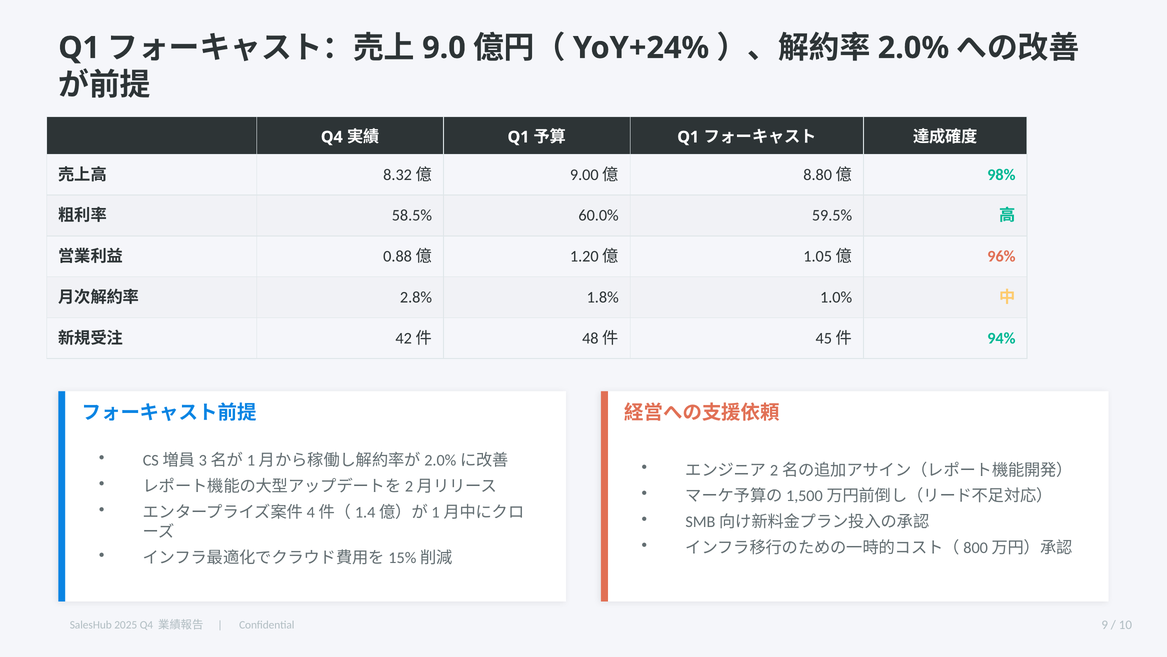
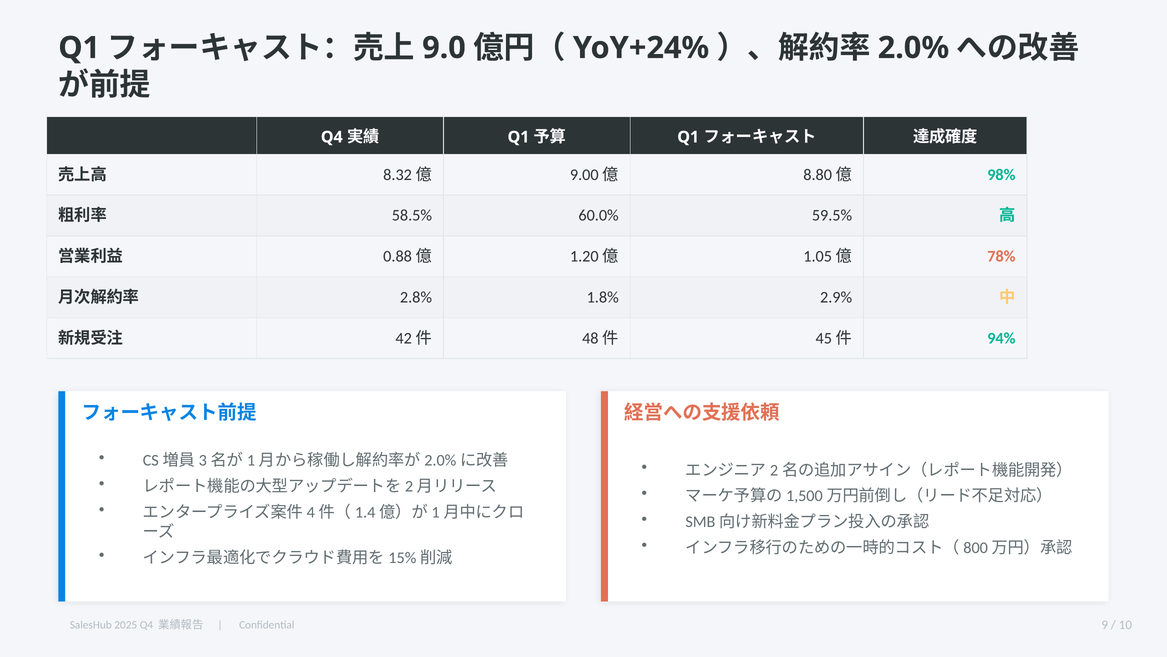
96%: 96% -> 78%
1.0%: 1.0% -> 2.9%
